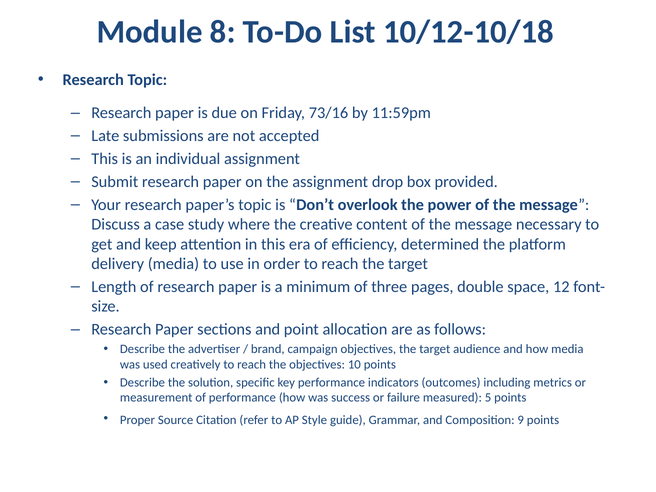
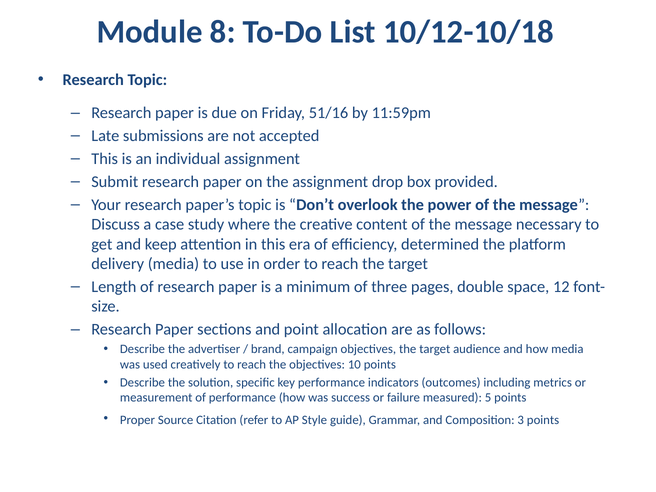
73/16: 73/16 -> 51/16
9: 9 -> 3
